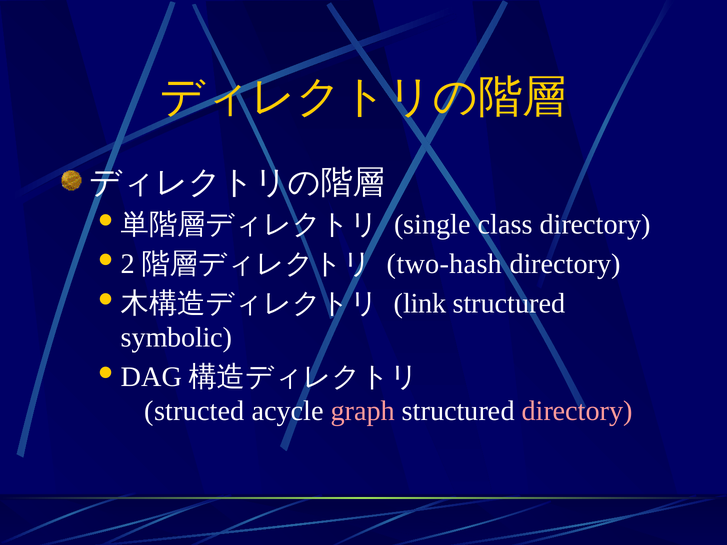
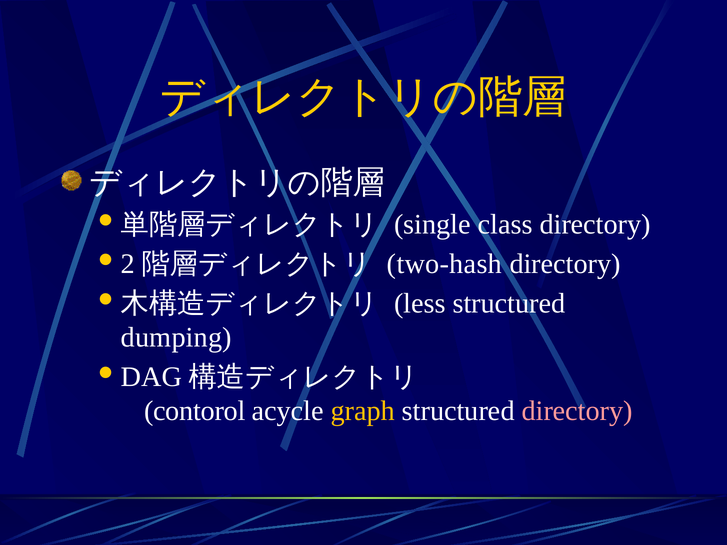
link: link -> less
symbolic: symbolic -> dumping
structed: structed -> contorol
graph colour: pink -> yellow
